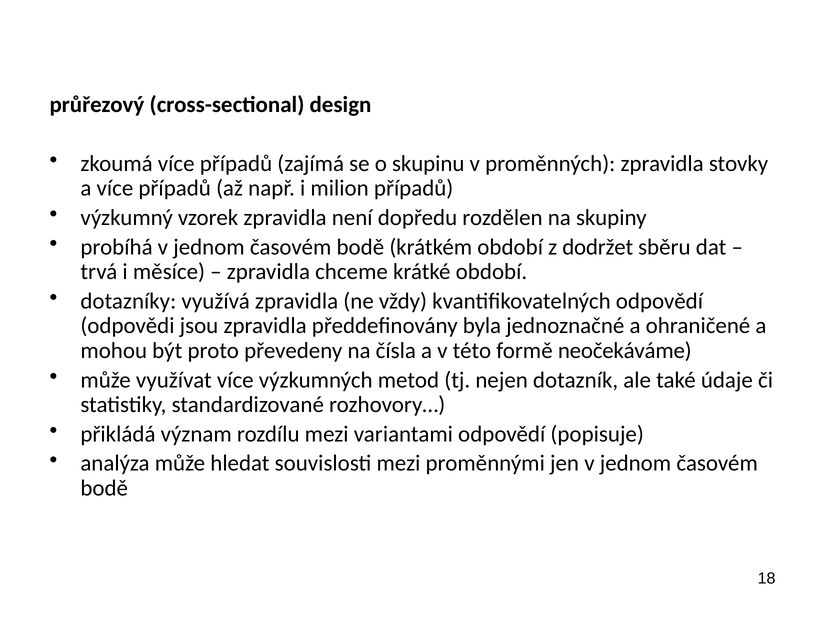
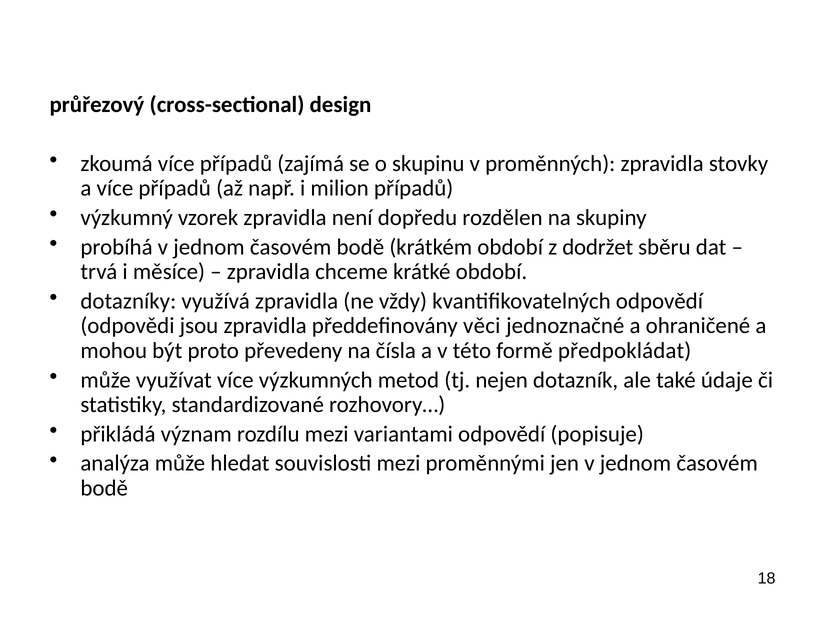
byla: byla -> věci
neočekáváme: neočekáváme -> předpokládat
